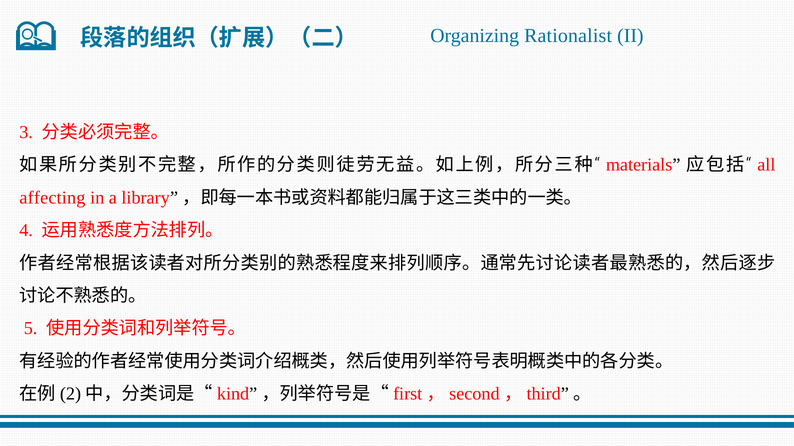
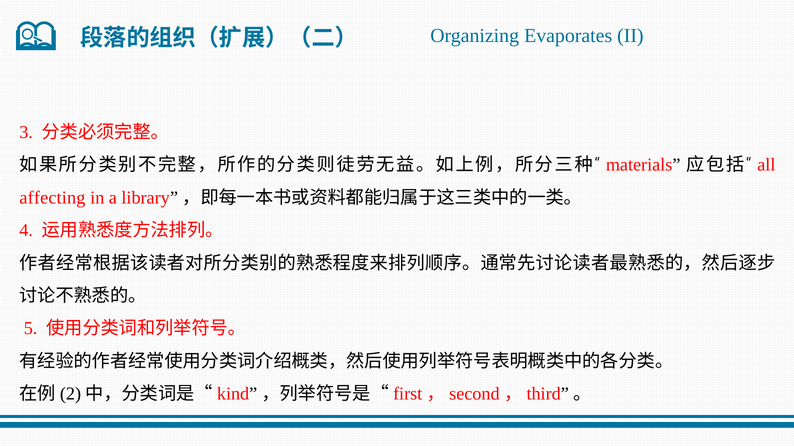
Rationalist: Rationalist -> Evaporates
